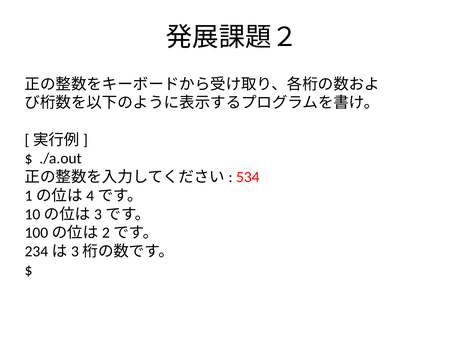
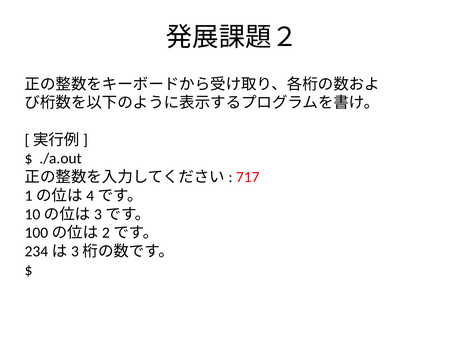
534: 534 -> 717
